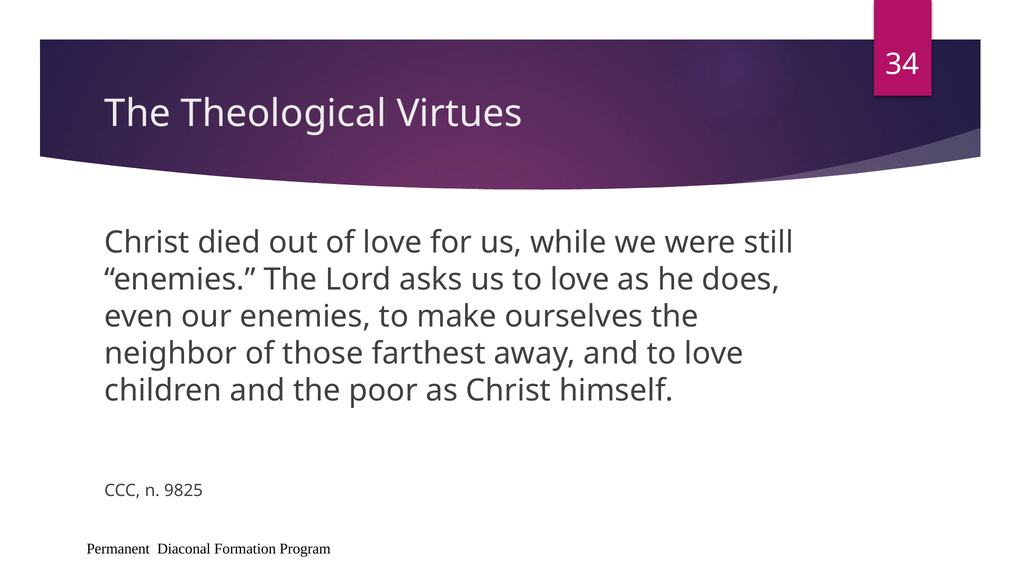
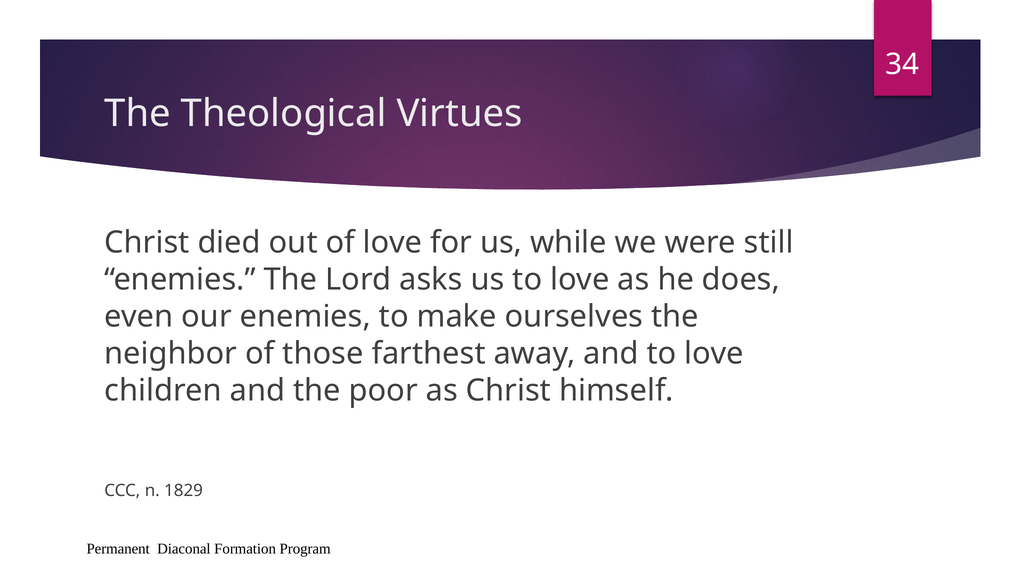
9825: 9825 -> 1829
